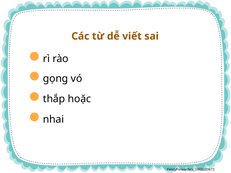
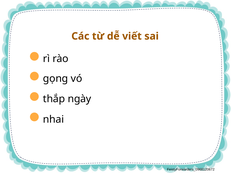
hoặc: hoặc -> ngày
